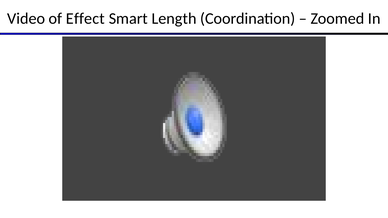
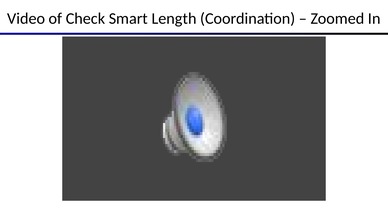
Effect: Effect -> Check
